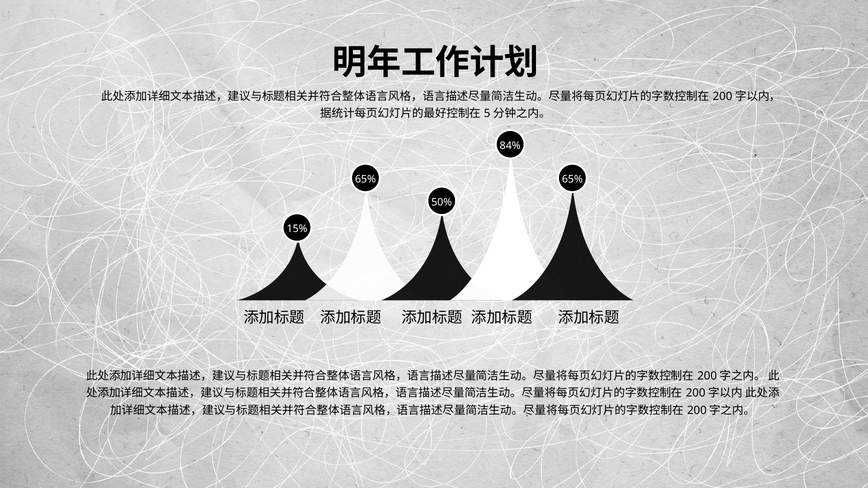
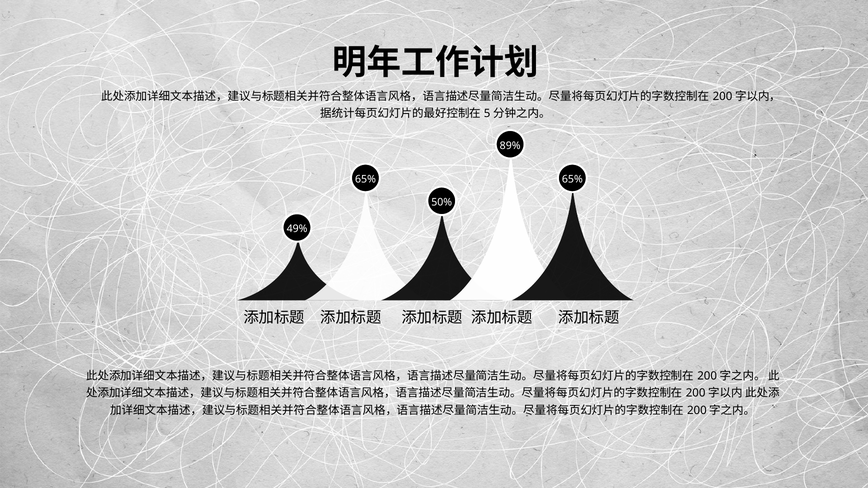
84%: 84% -> 89%
15%: 15% -> 49%
